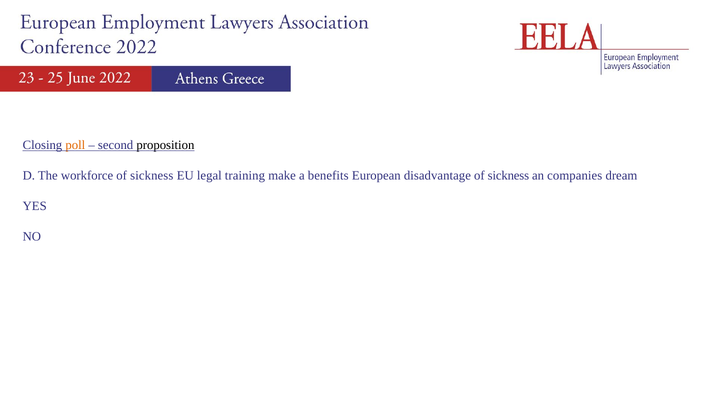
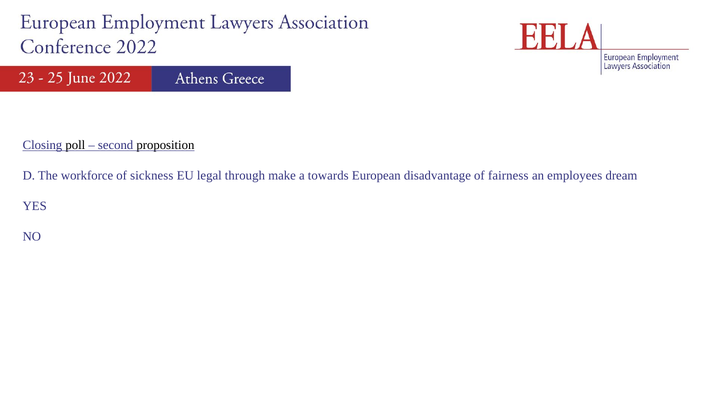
poll colour: orange -> black
training: training -> through
benefits: benefits -> towards
sickness at (508, 176): sickness -> fairness
companies: companies -> employees
